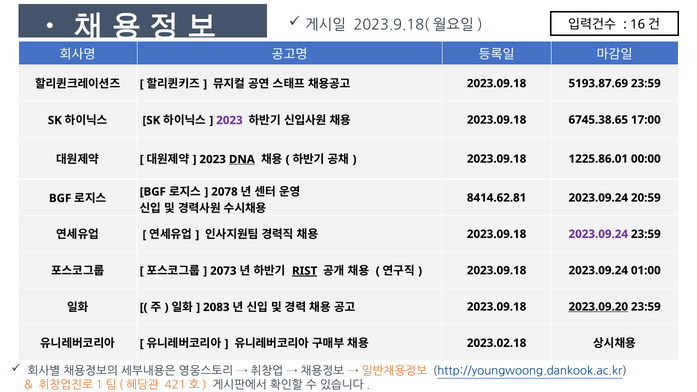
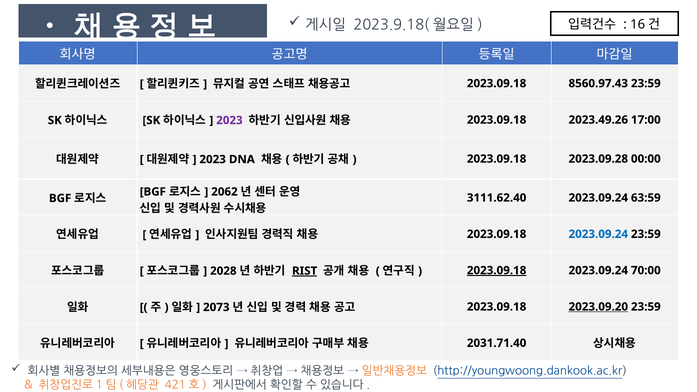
5193.87.69: 5193.87.69 -> 8560.97.43
6745.38.65: 6745.38.65 -> 2023.49.26
DNA underline: present -> none
1225.86.01: 1225.86.01 -> 2023.09.28
8414.62.81: 8414.62.81 -> 3111.62.40
20:59: 20:59 -> 63:59
2078: 2078 -> 2062
2023.09.24 at (598, 234) colour: purple -> blue
2073: 2073 -> 2028
2023.09.18 at (497, 270) underline: none -> present
01:00: 01:00 -> 70:00
2083: 2083 -> 2073
2023.02.18: 2023.02.18 -> 2031.71.40
